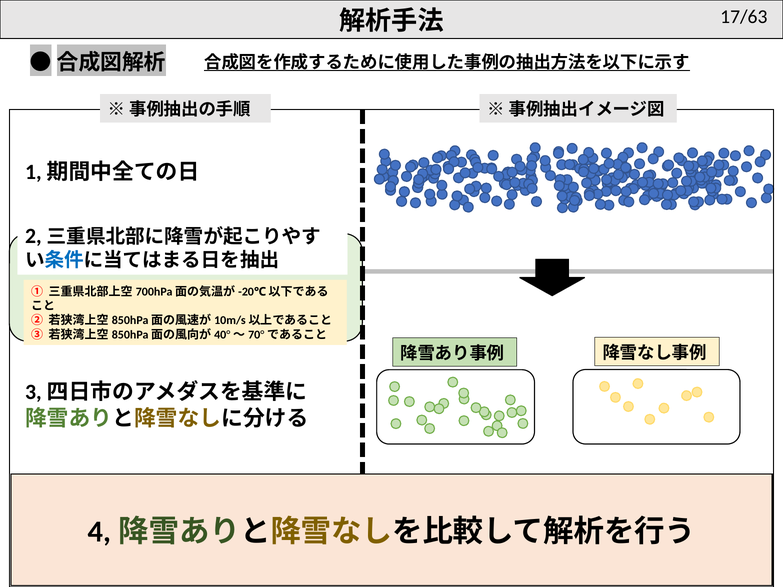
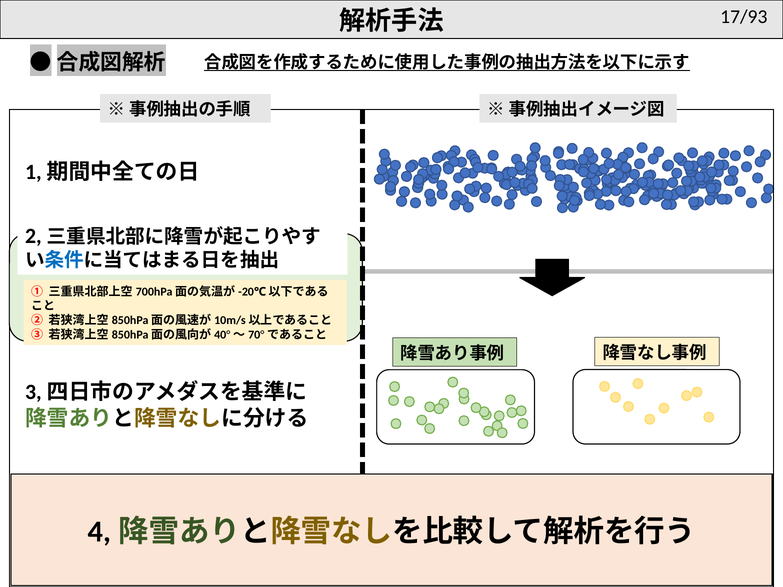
17/63: 17/63 -> 17/93
